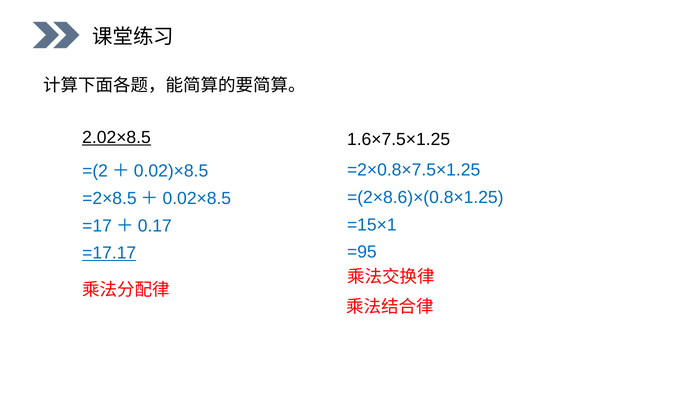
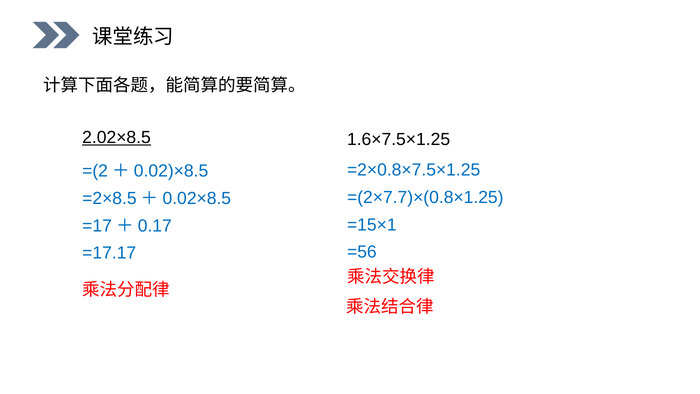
=(2×8.6)×(0.8×1.25: =(2×8.6)×(0.8×1.25 -> =(2×7.7)×(0.8×1.25
=95: =95 -> =56
=17.17 underline: present -> none
